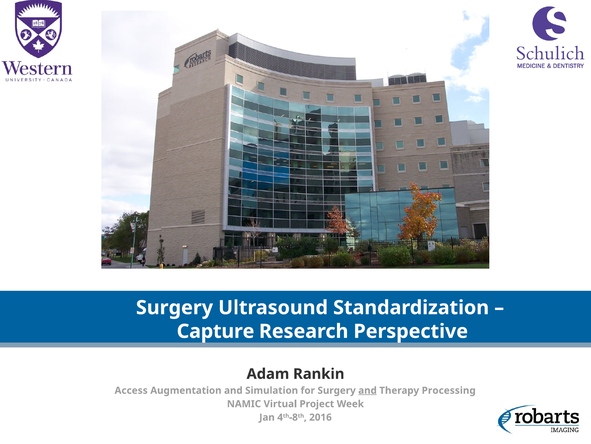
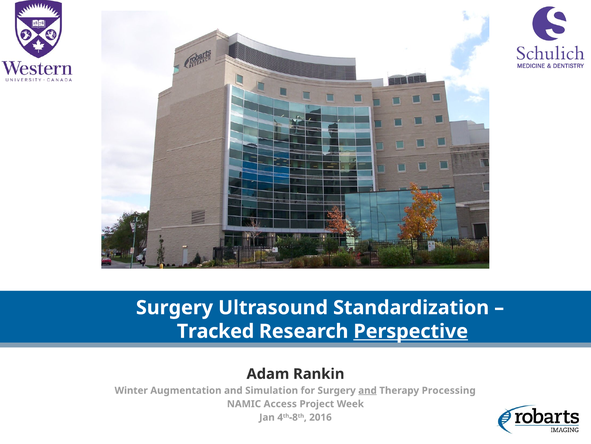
Capture: Capture -> Tracked
Perspective underline: none -> present
Access: Access -> Winter
Virtual: Virtual -> Access
